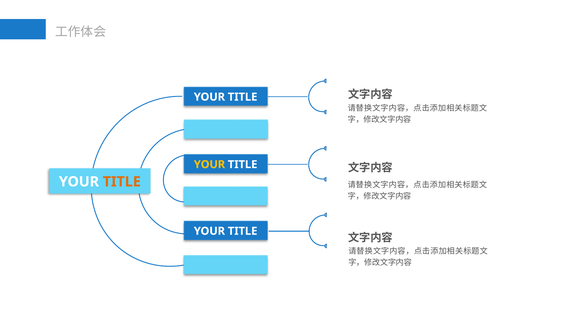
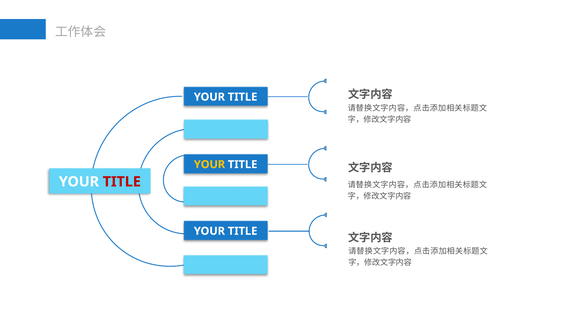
TITLE at (122, 182) colour: orange -> red
